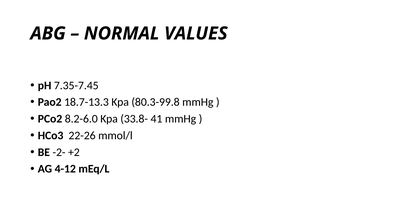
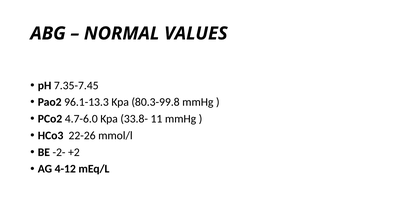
18.7-13.3: 18.7-13.3 -> 96.1-13.3
8.2-6.0: 8.2-6.0 -> 4.7-6.0
41: 41 -> 11
